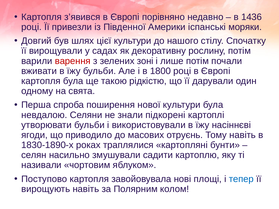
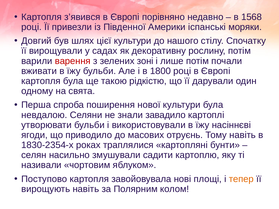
1436: 1436 -> 1568
підкорені: підкорені -> завадило
1830-1890-х: 1830-1890-х -> 1830-2354-х
тепер colour: blue -> orange
